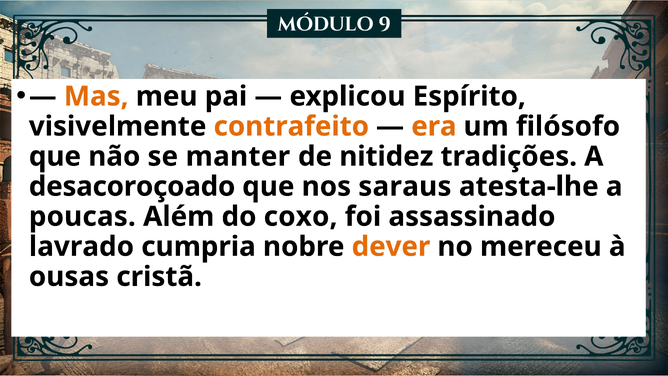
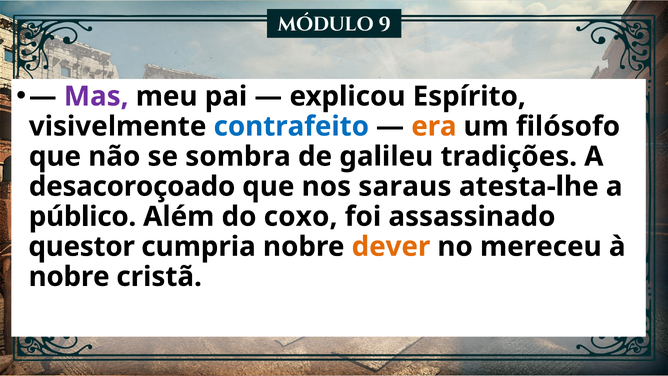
Mas colour: orange -> purple
contrafeito colour: orange -> blue
manter: manter -> sombra
nitidez: nitidez -> galileu
poucas: poucas -> público
lavrado: lavrado -> questor
ousas at (69, 277): ousas -> nobre
